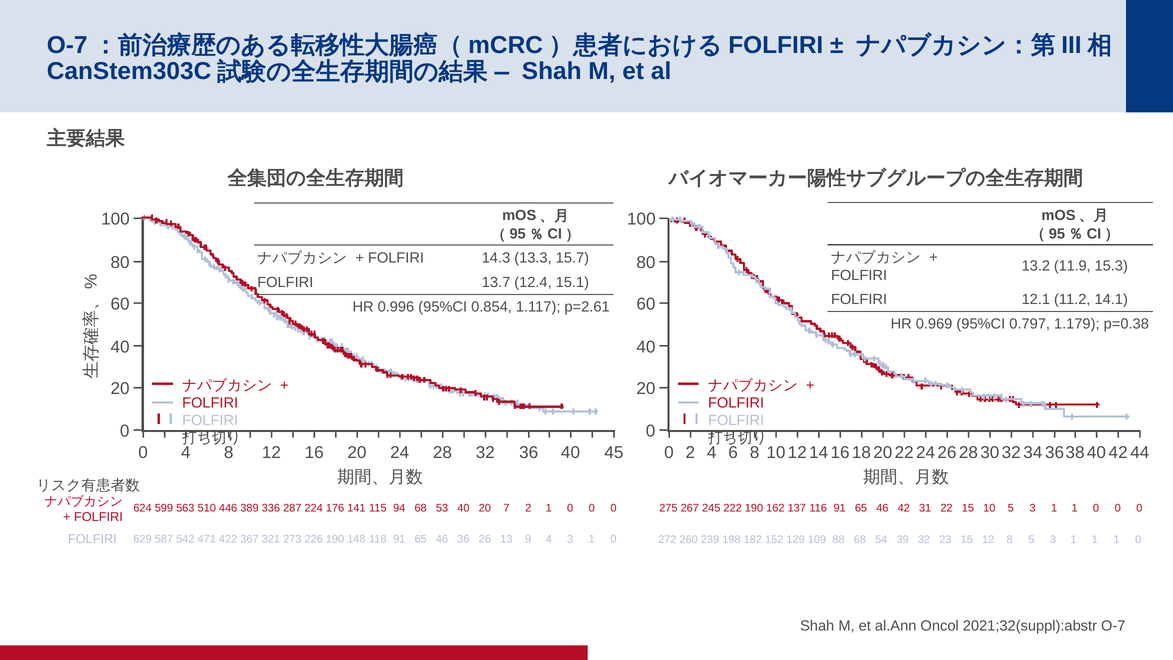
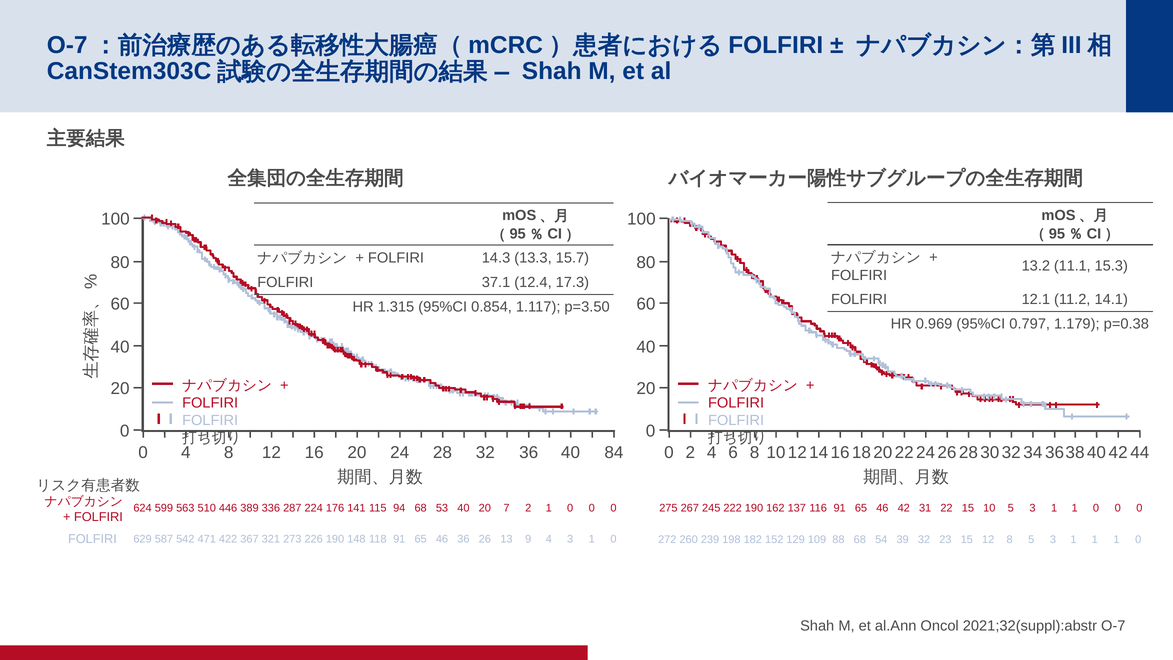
11.9: 11.9 -> 11.1
13.7: 13.7 -> 37.1
15.1: 15.1 -> 17.3
0.996: 0.996 -> 1.315
p=2.61: p=2.61 -> p=3.50
45: 45 -> 84
